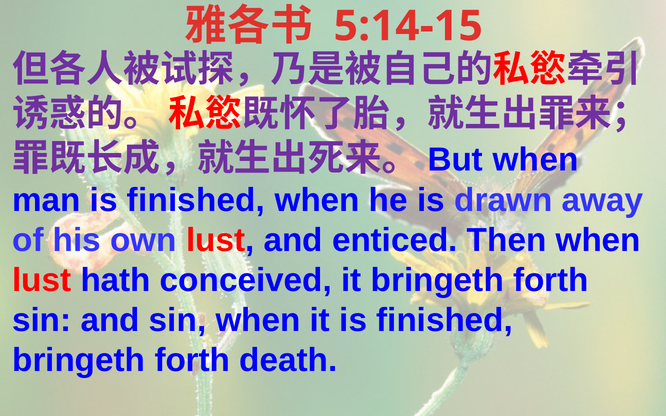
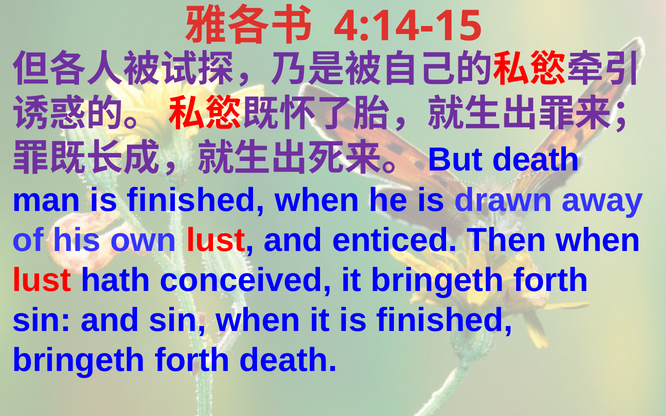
5:14-15: 5:14-15 -> 4:14-15
when at (536, 160): when -> death
